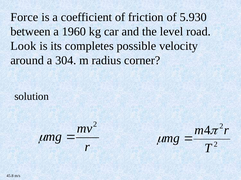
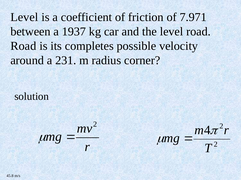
Force at (24, 17): Force -> Level
5.930: 5.930 -> 7.971
1960: 1960 -> 1937
Look at (23, 46): Look -> Road
304: 304 -> 231
